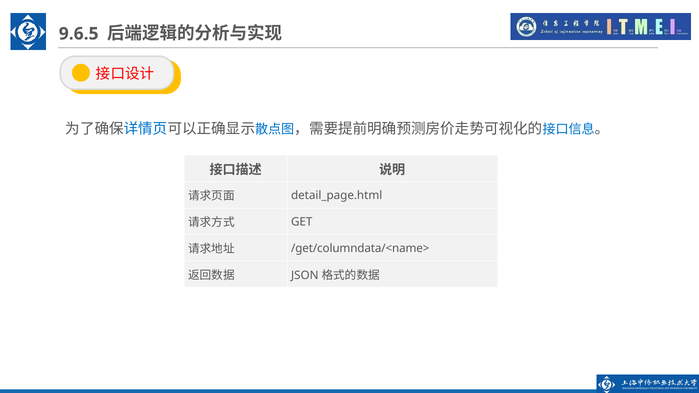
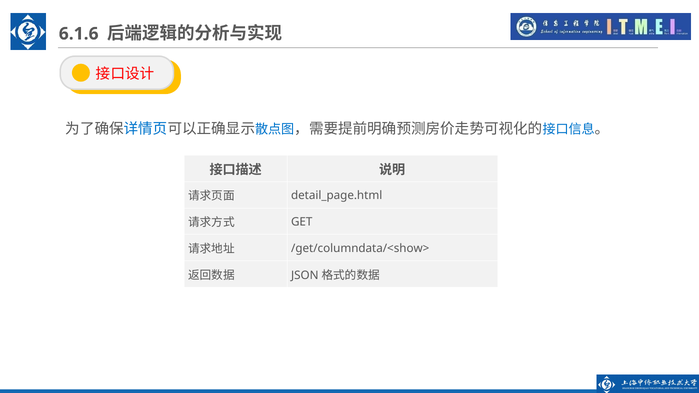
9.6.5: 9.6.5 -> 6.1.6
/get/columndata/<name>: /get/columndata/<name> -> /get/columndata/<show>
